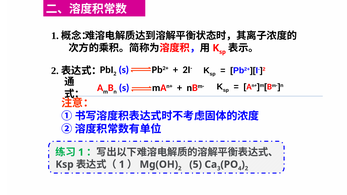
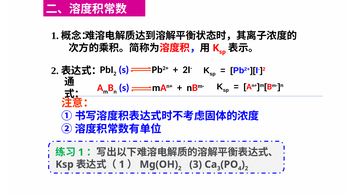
2 5: 5 -> 3
